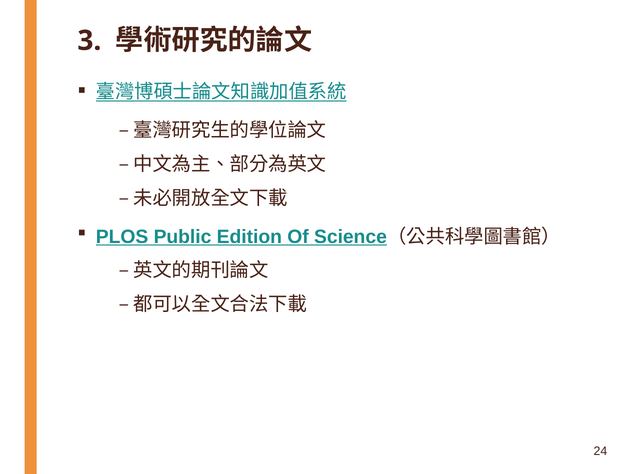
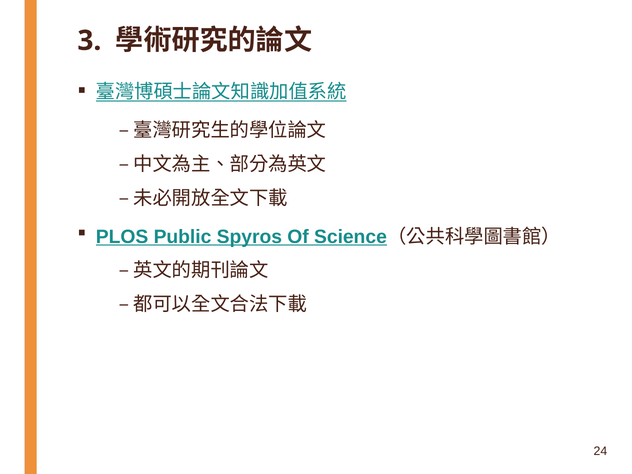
Edition: Edition -> Spyros
